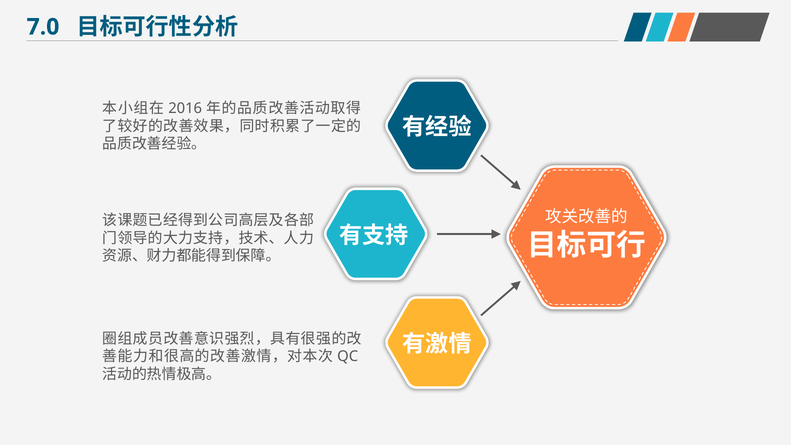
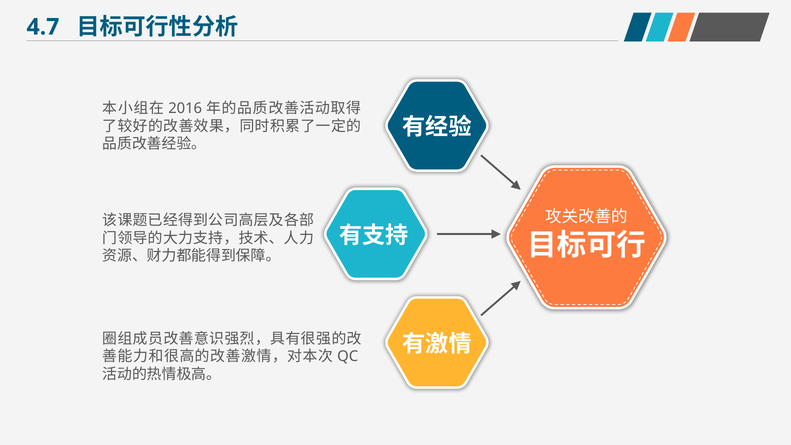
7.0: 7.0 -> 4.7
